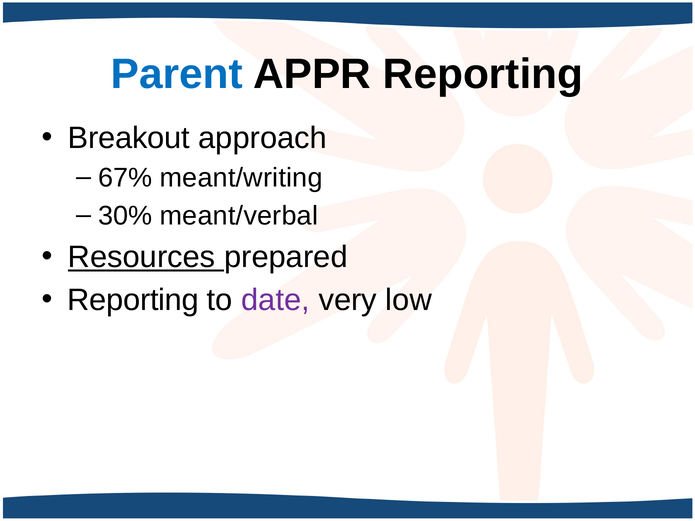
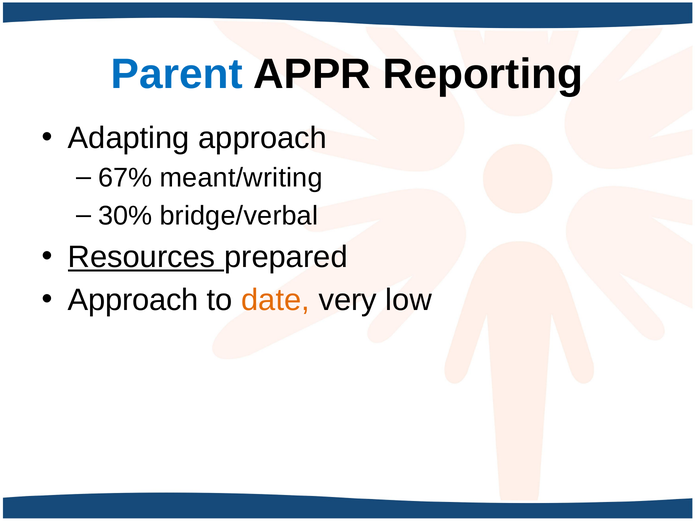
Breakout: Breakout -> Adapting
meant/verbal: meant/verbal -> bridge/verbal
Reporting at (133, 300): Reporting -> Approach
date colour: purple -> orange
